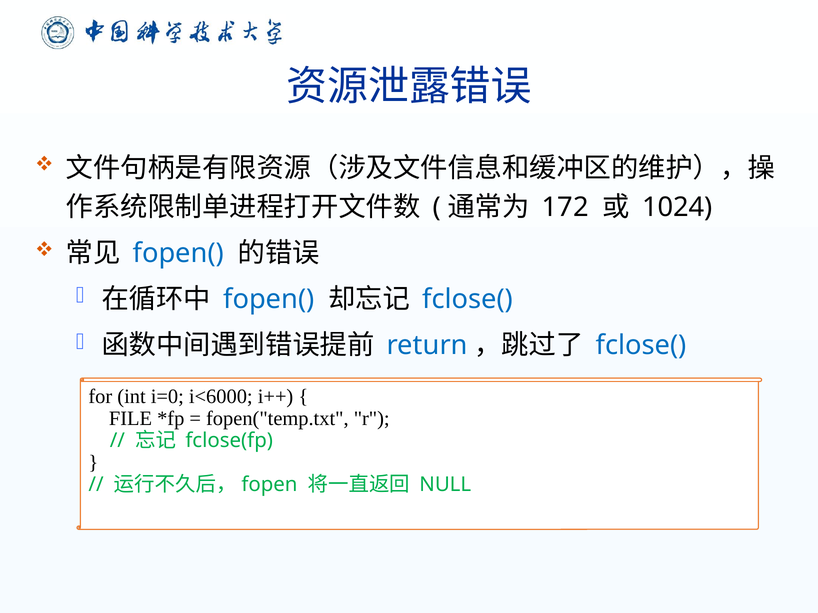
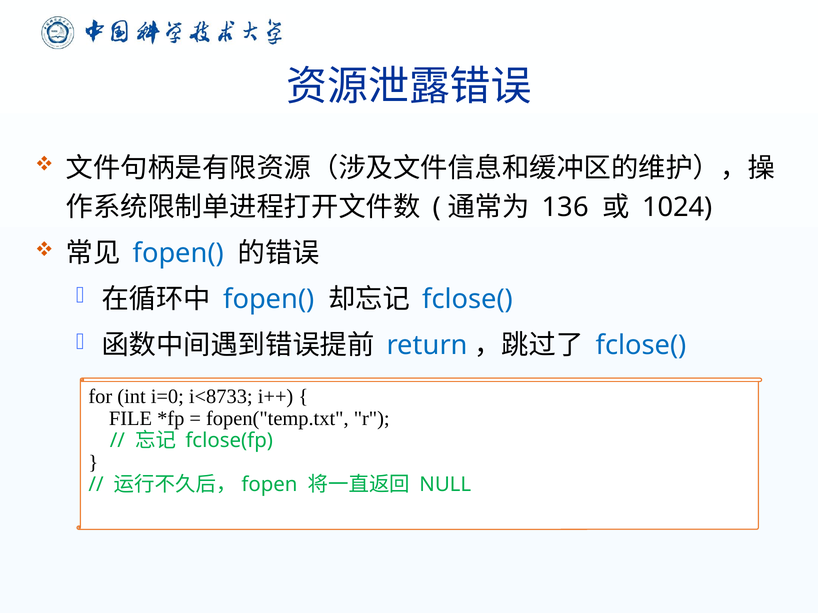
172: 172 -> 136
i<6000: i<6000 -> i<8733
